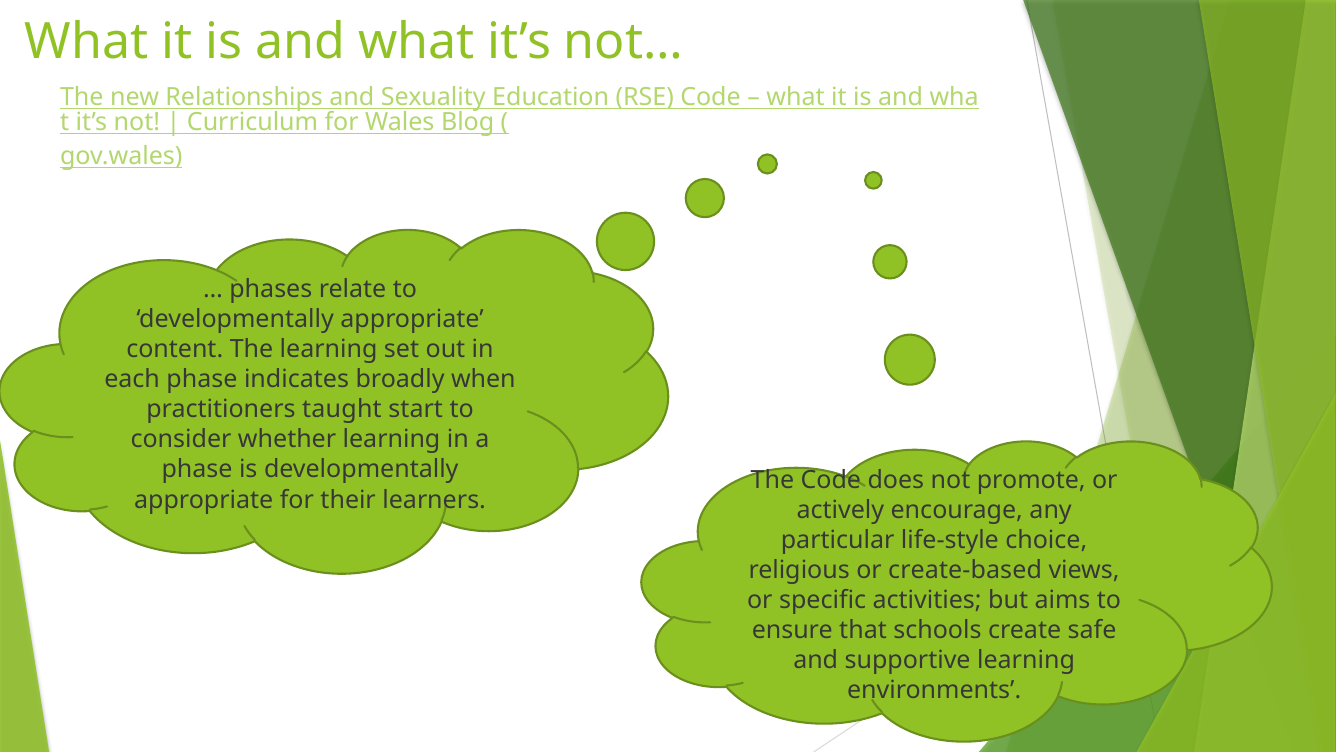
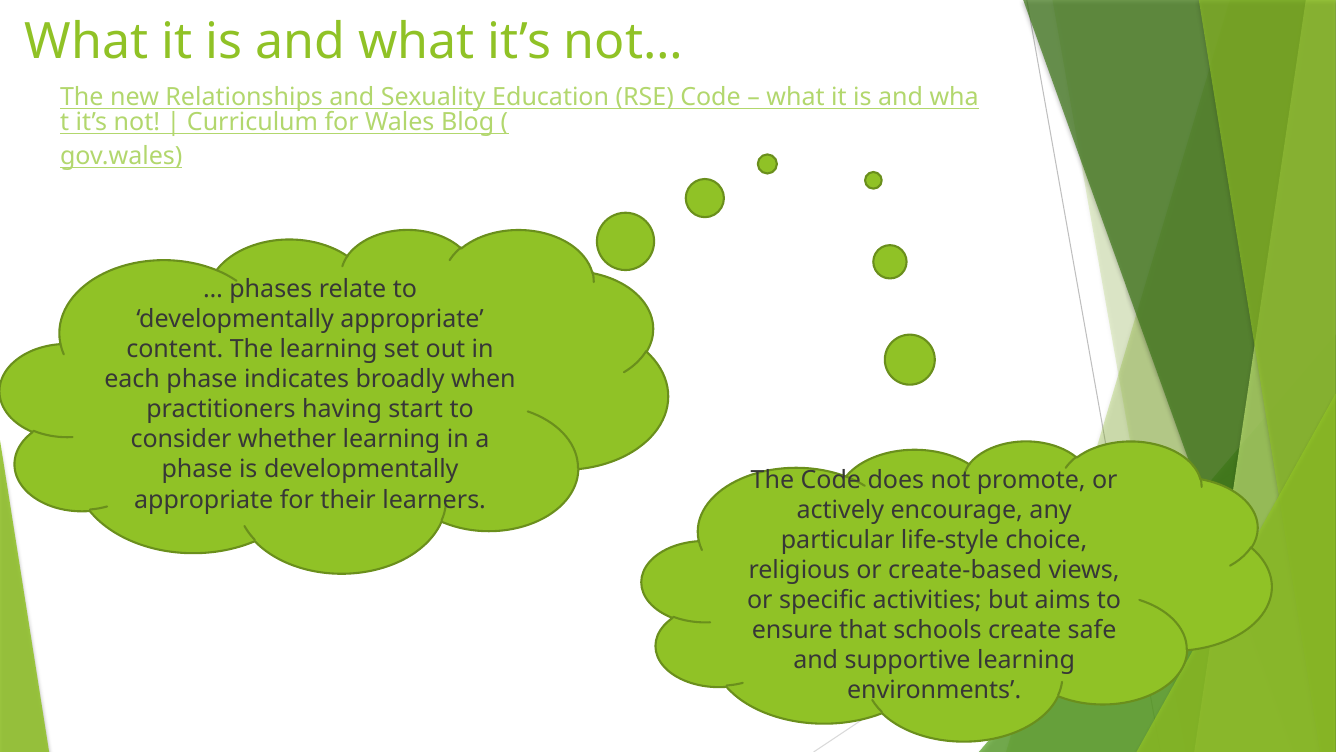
taught: taught -> having
